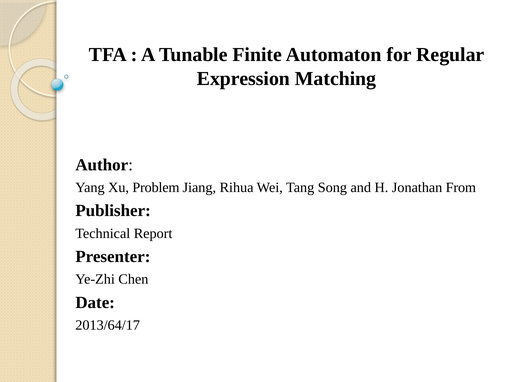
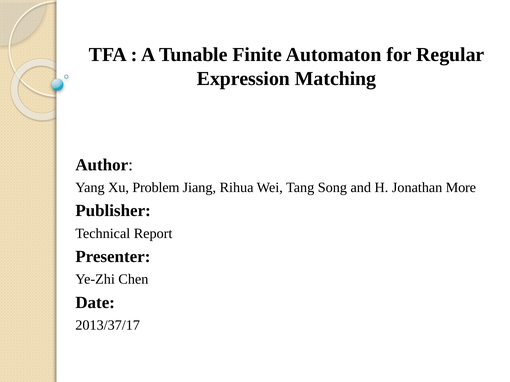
From: From -> More
2013/64/17: 2013/64/17 -> 2013/37/17
